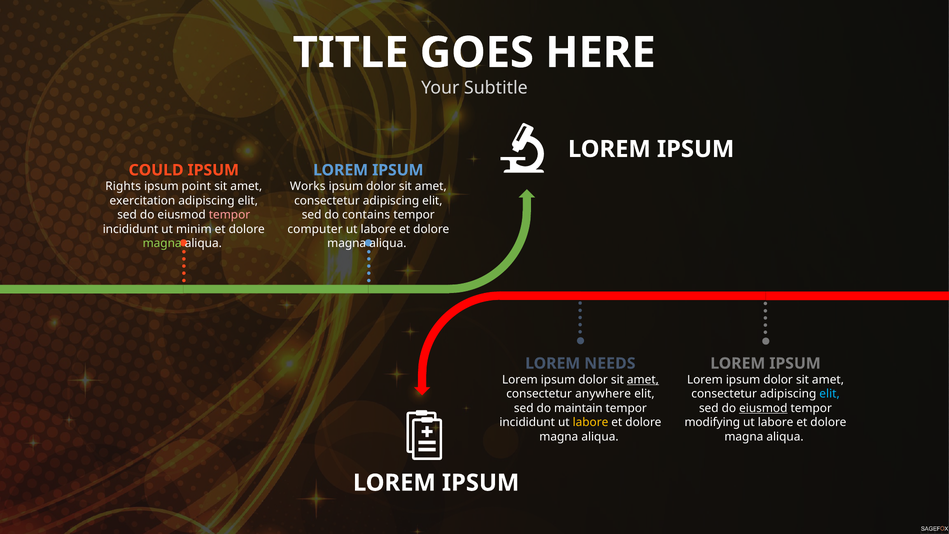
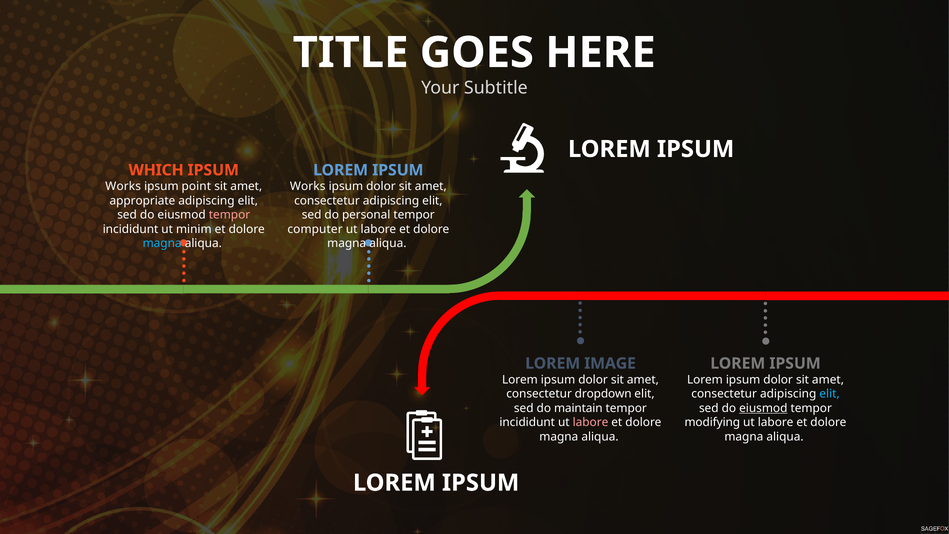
COULD: COULD -> WHICH
Rights at (123, 186): Rights -> Works
exercitation: exercitation -> appropriate
contains: contains -> personal
magna at (162, 243) colour: light green -> light blue
NEEDS: NEEDS -> IMAGE
amet at (643, 380) underline: present -> none
anywhere: anywhere -> dropdown
labore at (591, 422) colour: yellow -> pink
